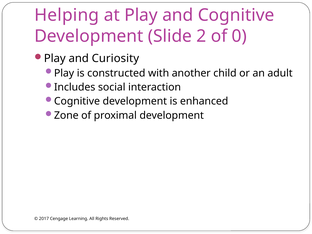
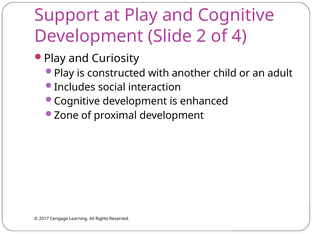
Helping: Helping -> Support
0: 0 -> 4
